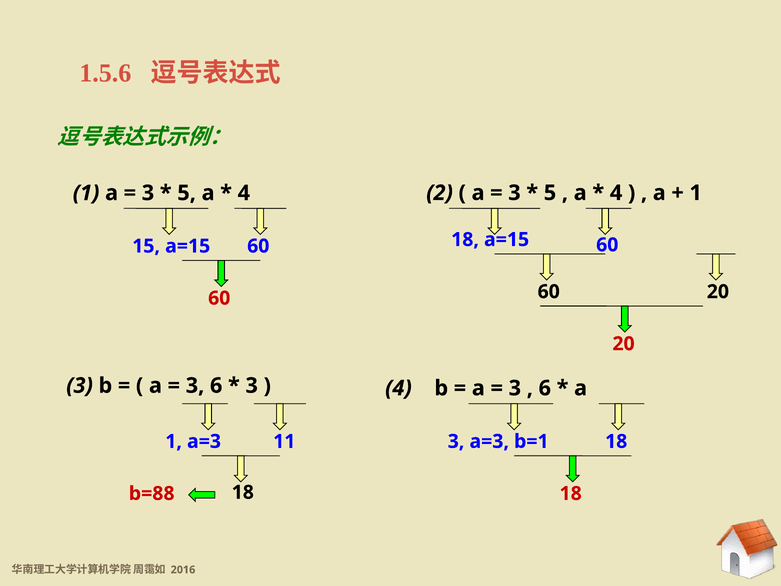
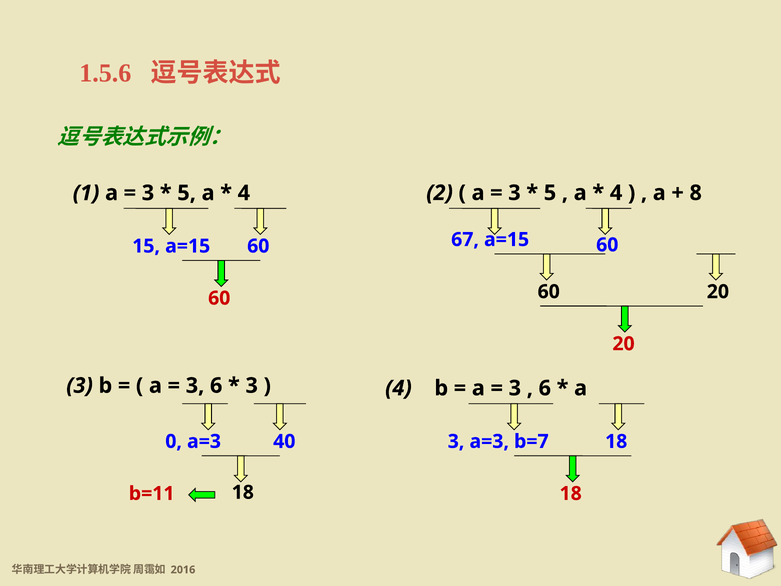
1 at (696, 193): 1 -> 8
18 at (465, 240): 18 -> 67
1 at (174, 441): 1 -> 0
11: 11 -> 40
b=1: b=1 -> b=7
b=88: b=88 -> b=11
